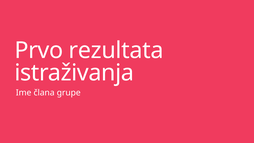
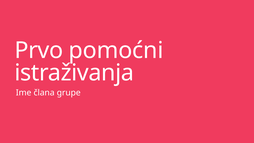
rezultata: rezultata -> pomoćni
